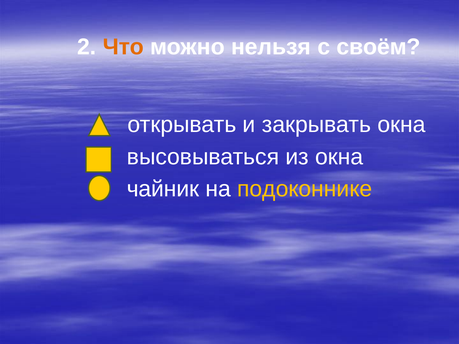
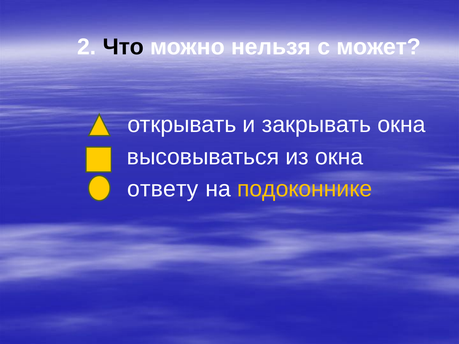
Что colour: orange -> black
своём: своём -> может
чайник: чайник -> ответу
